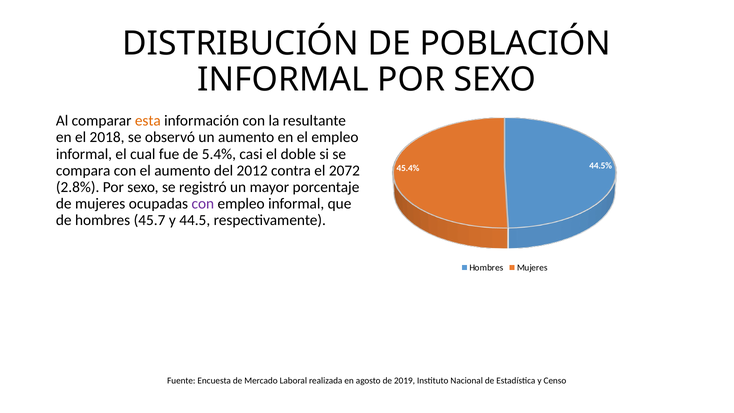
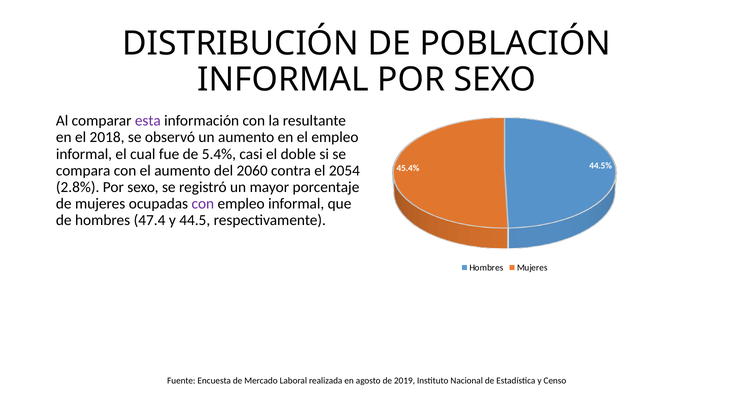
esta colour: orange -> purple
2012: 2012 -> 2060
2072: 2072 -> 2054
45.7: 45.7 -> 47.4
